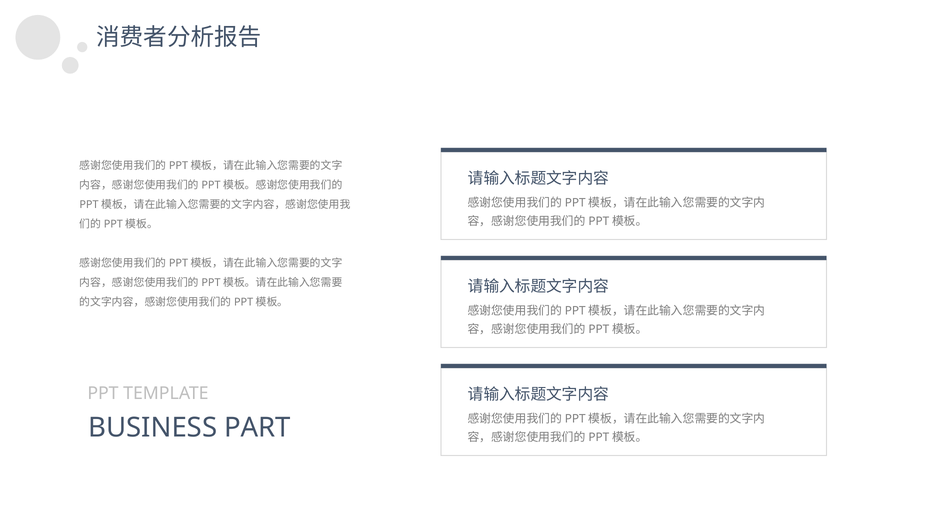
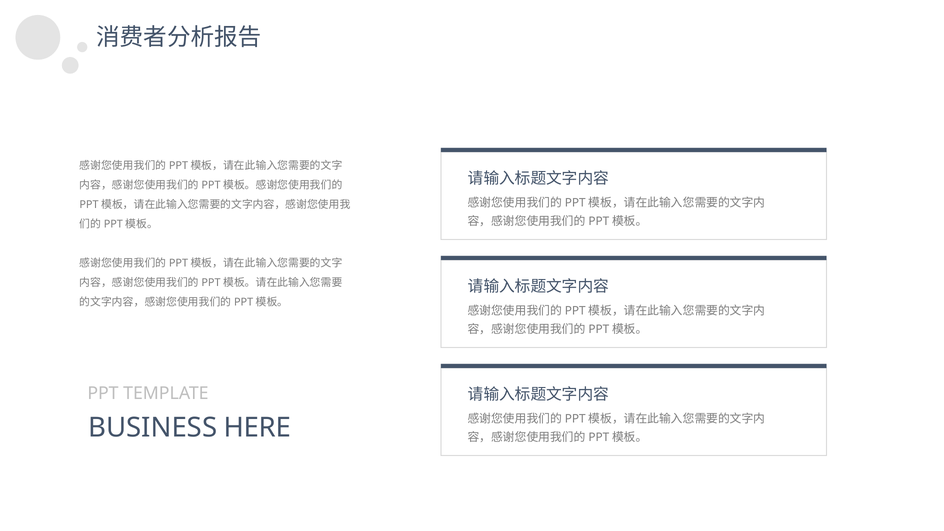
PART: PART -> HERE
